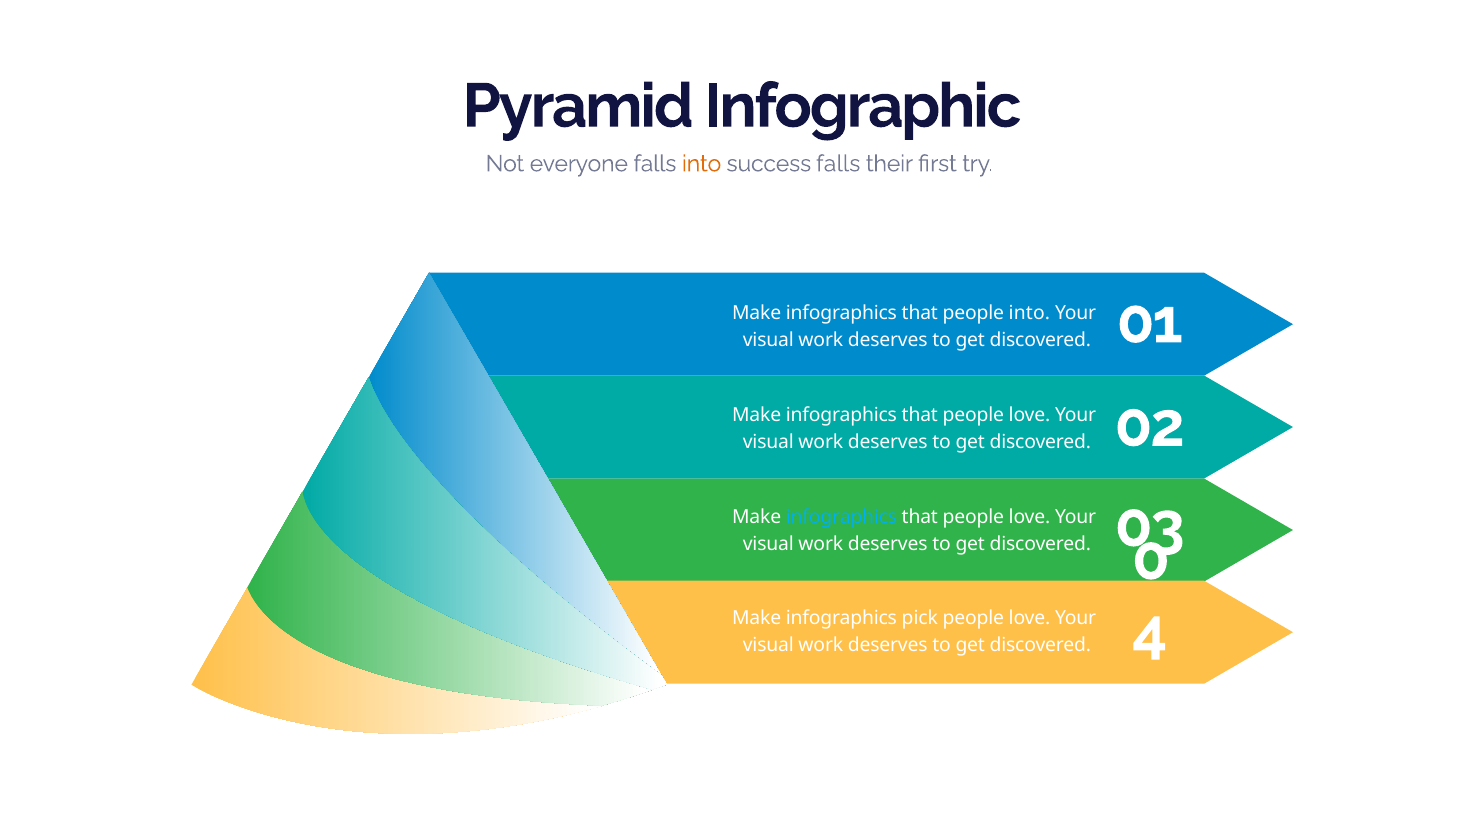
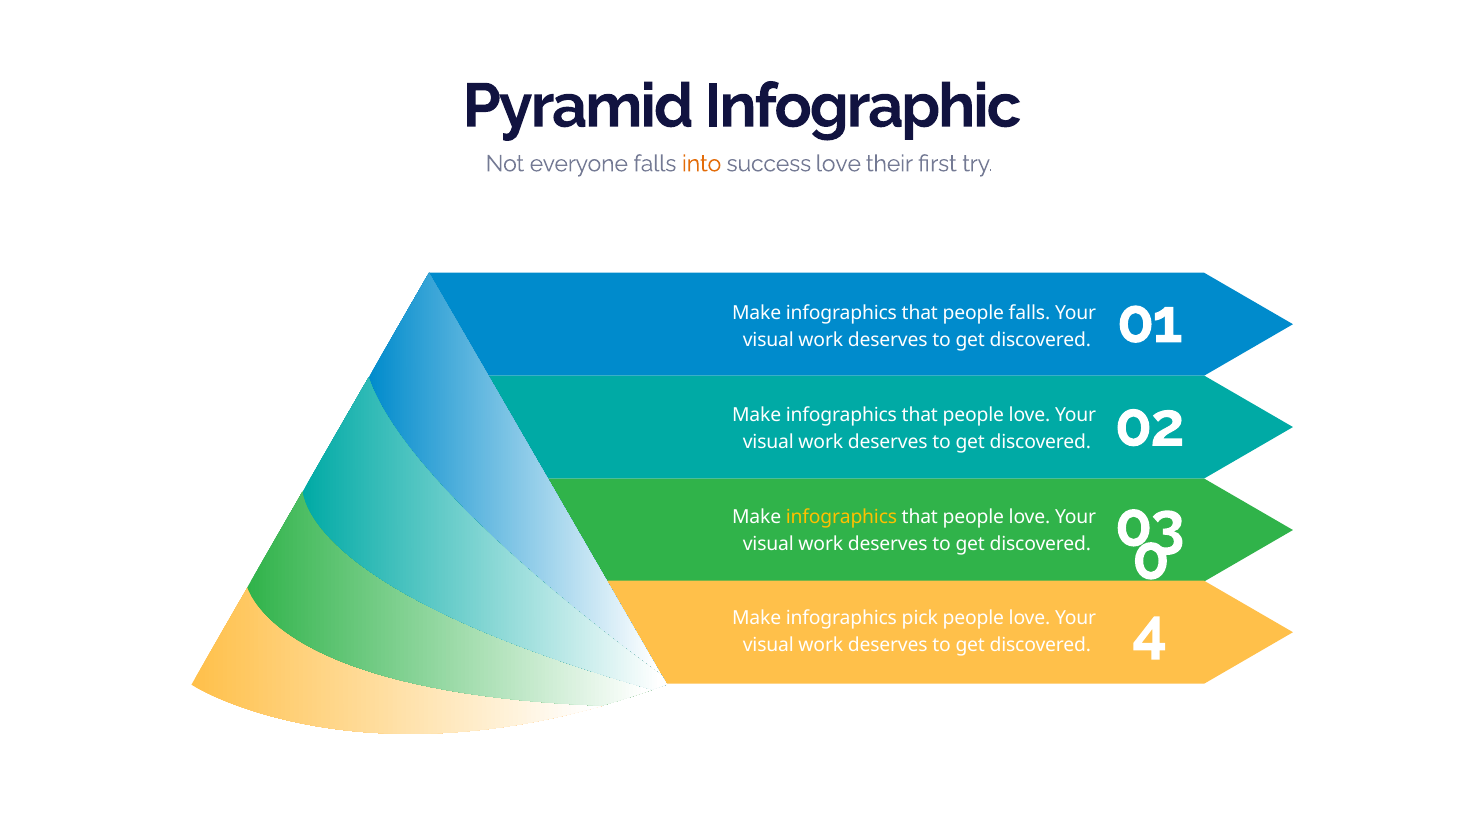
success falls: falls -> love
people into: into -> falls
infographics at (841, 517) colour: light blue -> yellow
